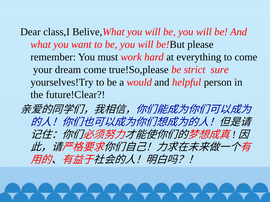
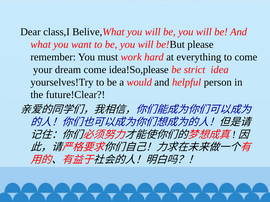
true!So,please: true!So,please -> idea!So,please
sure: sure -> idea
